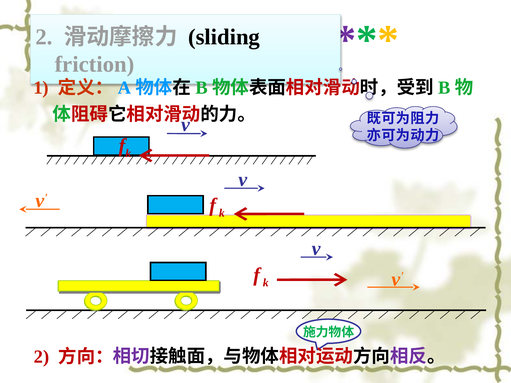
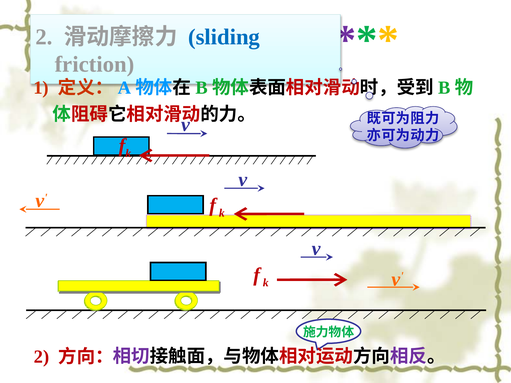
sliding colour: black -> blue
